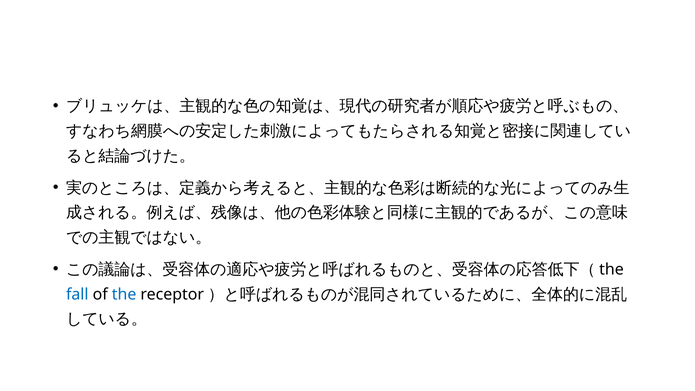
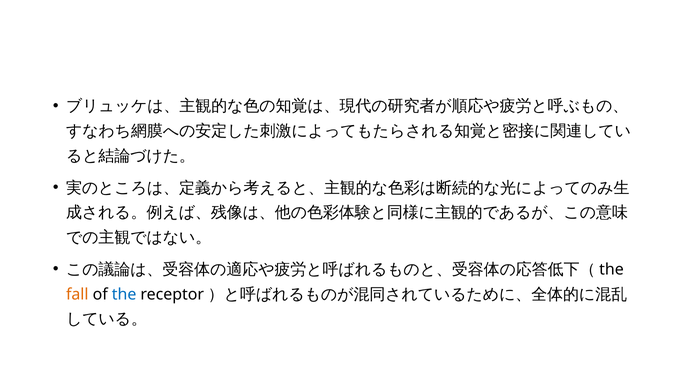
fall colour: blue -> orange
